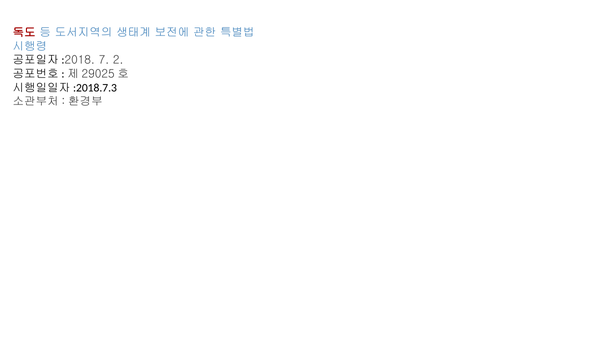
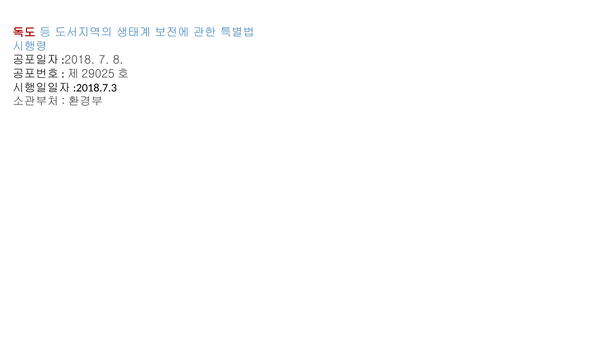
2: 2 -> 8
